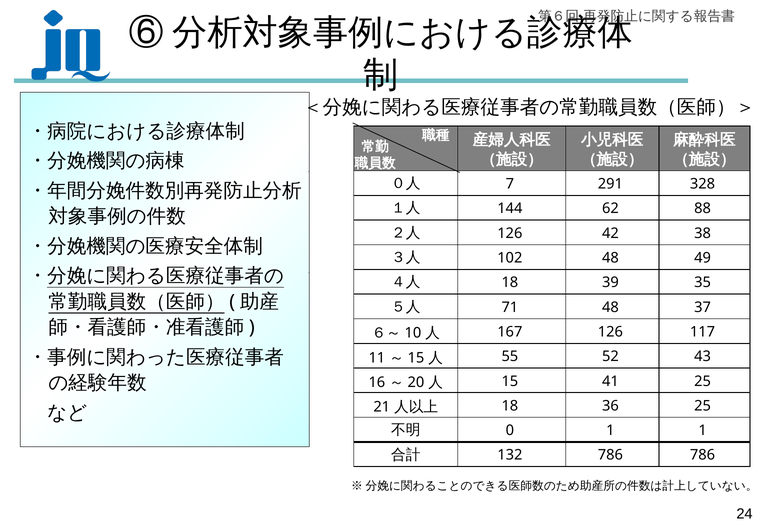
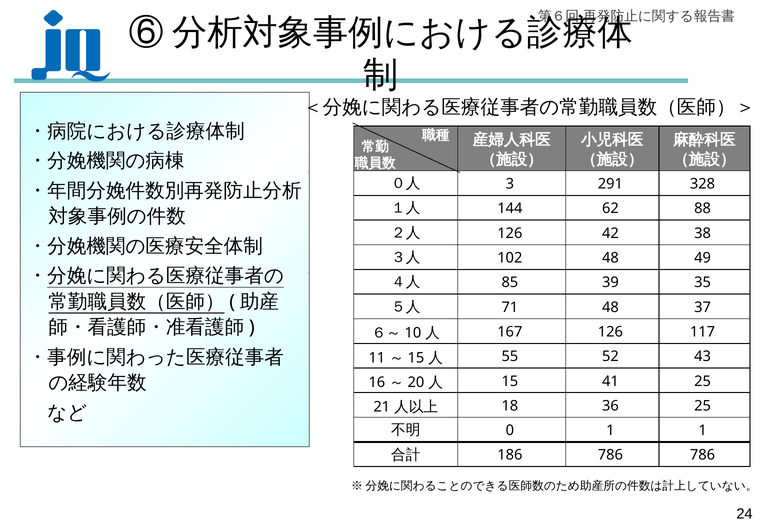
7: 7 -> 3
18 at (510, 282): 18 -> 85
132: 132 -> 186
